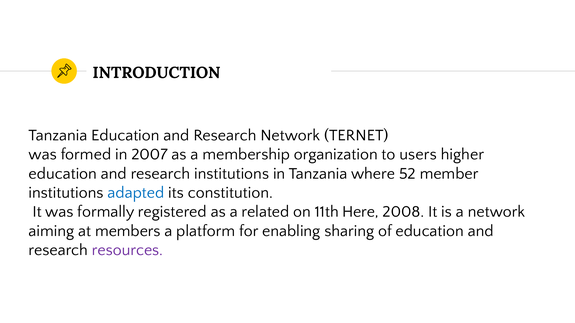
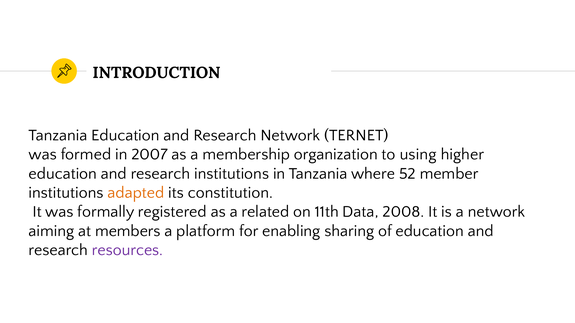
users: users -> using
adapted colour: blue -> orange
Here: Here -> Data
